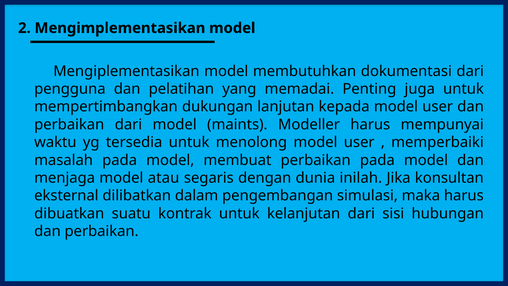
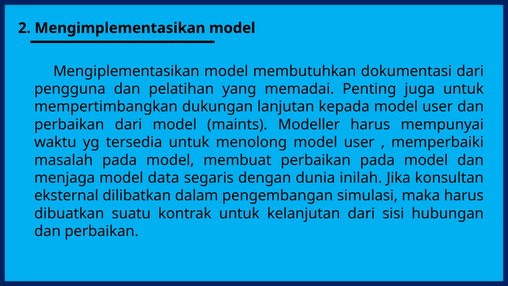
atau: atau -> data
